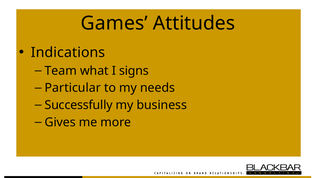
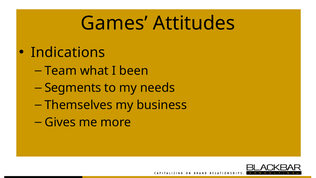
signs: signs -> been
Particular: Particular -> Segments
Successfully: Successfully -> Themselves
